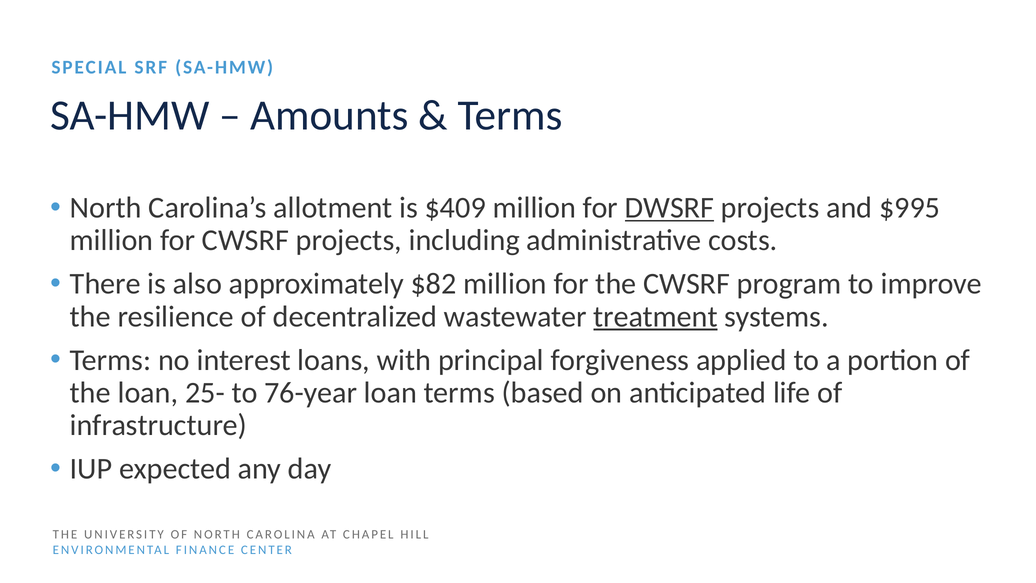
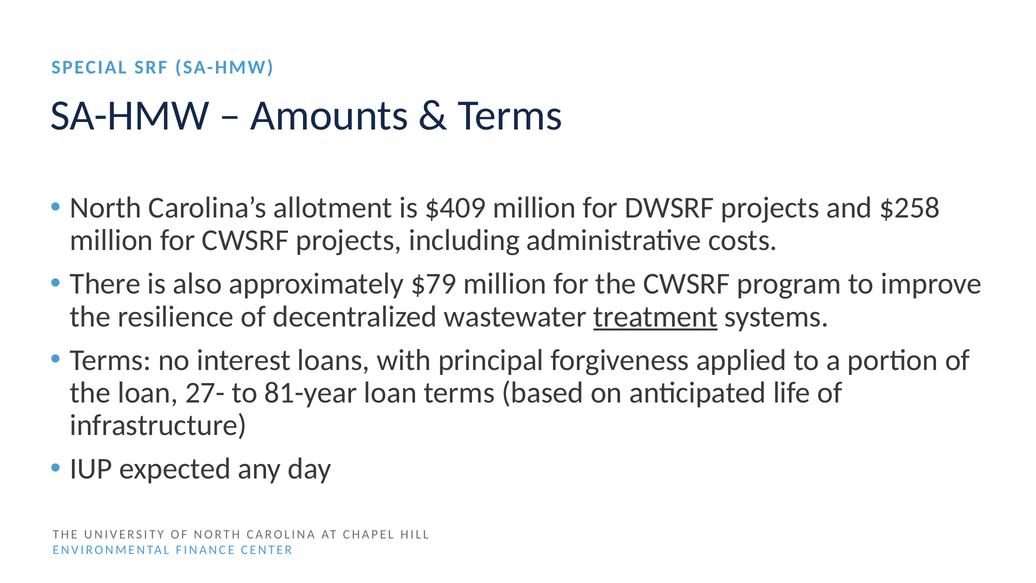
DWSRF underline: present -> none
$995: $995 -> $258
$82: $82 -> $79
25-: 25- -> 27-
76-year: 76-year -> 81-year
